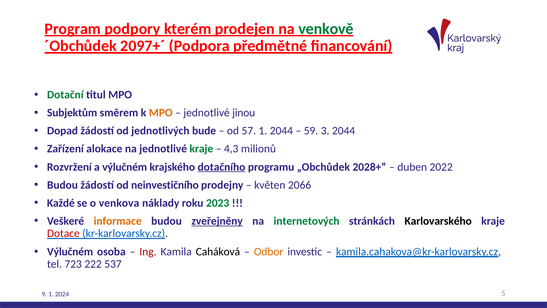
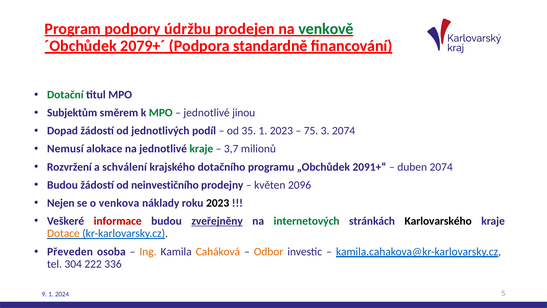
kterém: kterém -> údržbu
2097+´: 2097+´ -> 2079+´
předmětné: předmětné -> standardně
MPO at (161, 113) colour: orange -> green
bude: bude -> podíl
57: 57 -> 35
1 2044: 2044 -> 2023
59: 59 -> 75
3 2044: 2044 -> 2074
Zařízení: Zařízení -> Nemusí
4,3: 4,3 -> 3,7
a výlučném: výlučném -> schválení
dotačního underline: present -> none
2028+“: 2028+“ -> 2091+“
duben 2022: 2022 -> 2074
2066: 2066 -> 2096
Každé: Každé -> Nejen
2023 at (218, 203) colour: green -> black
informace colour: orange -> red
Dotace colour: red -> orange
Výlučném at (70, 252): Výlučném -> Převeden
Ing colour: red -> orange
Caháková colour: black -> orange
723: 723 -> 304
537: 537 -> 336
